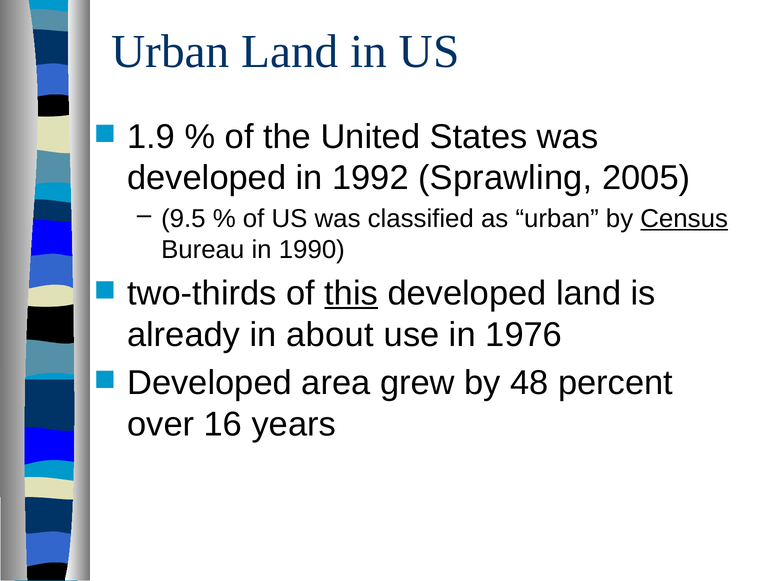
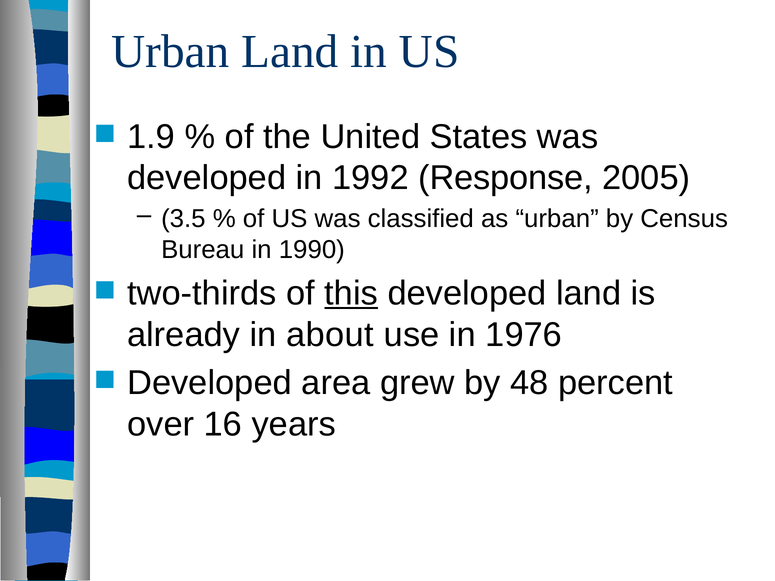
Sprawling: Sprawling -> Response
9.5: 9.5 -> 3.5
Census underline: present -> none
